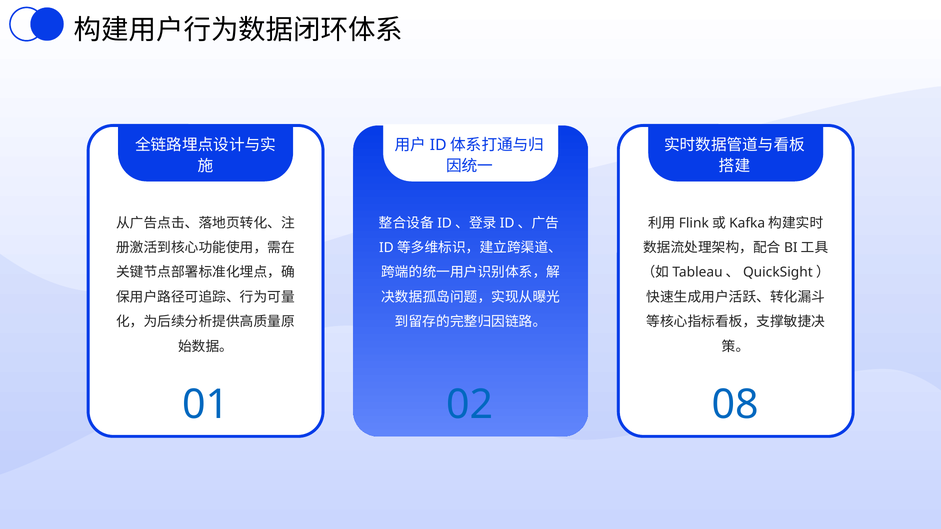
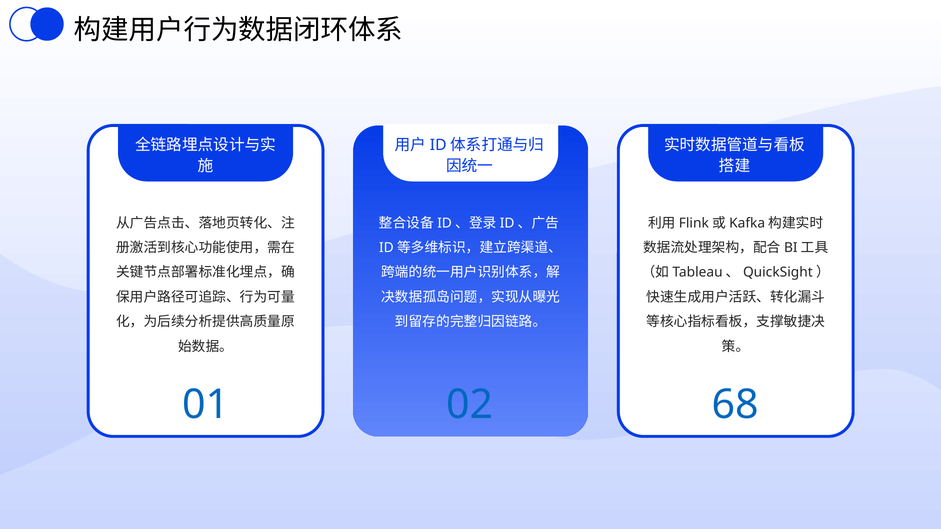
08: 08 -> 68
